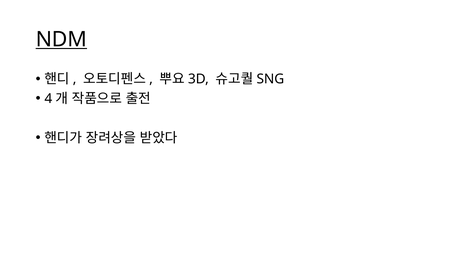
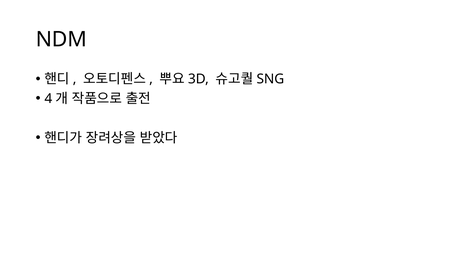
NDM underline: present -> none
